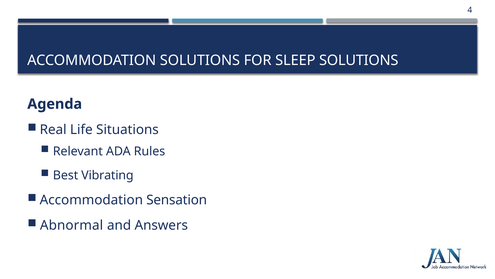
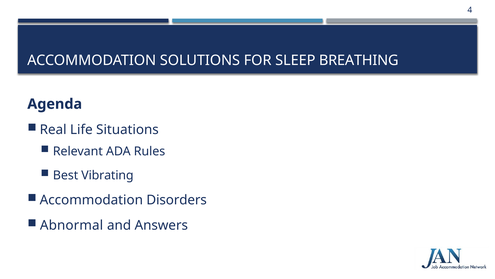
SLEEP SOLUTIONS: SOLUTIONS -> BREATHING
Sensation: Sensation -> Disorders
